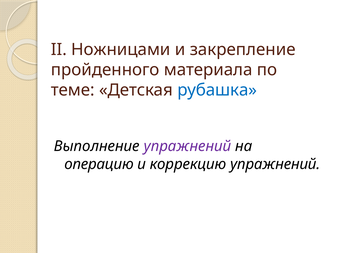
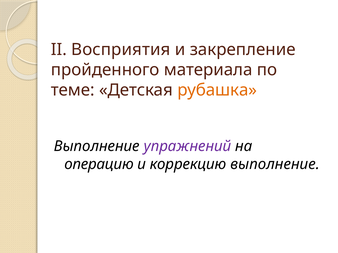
Ножницами: Ножницами -> Восприятия
рубашка colour: blue -> orange
коррекцию упражнений: упражнений -> выполнение
